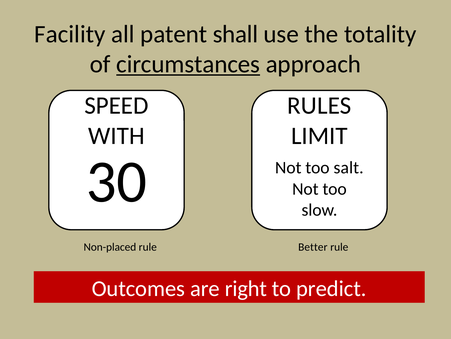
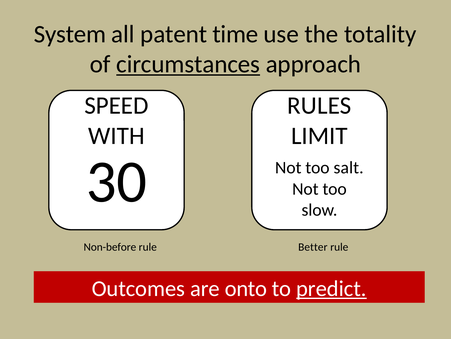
Facility: Facility -> System
shall: shall -> time
Non-placed: Non-placed -> Non-before
right: right -> onto
predict underline: none -> present
